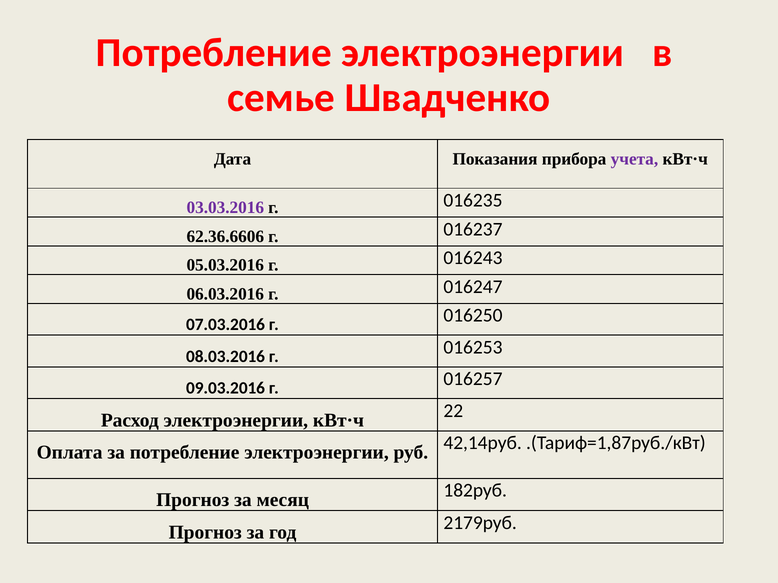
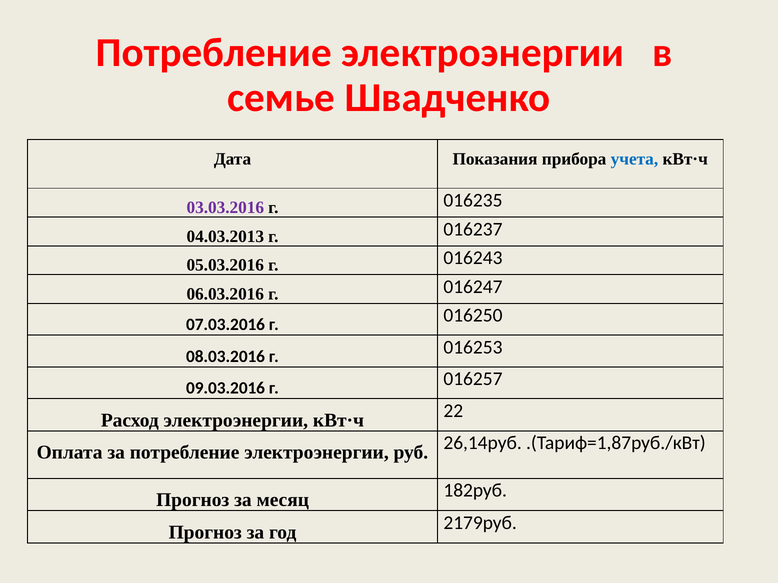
учета colour: purple -> blue
62.36.6606: 62.36.6606 -> 04.03.2013
42,14руб: 42,14руб -> 26,14руб
